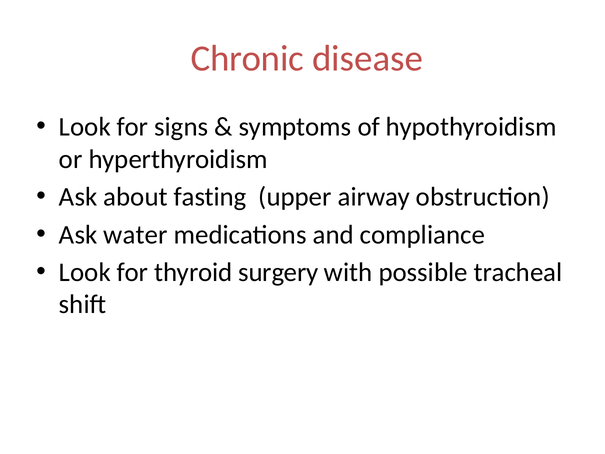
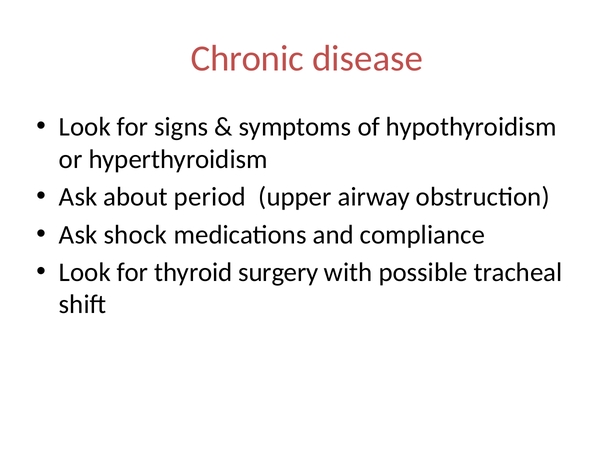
fasting: fasting -> period
water: water -> shock
